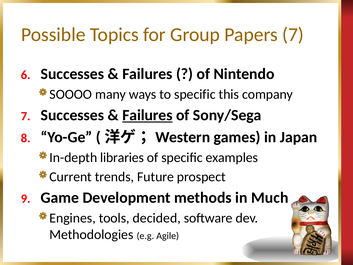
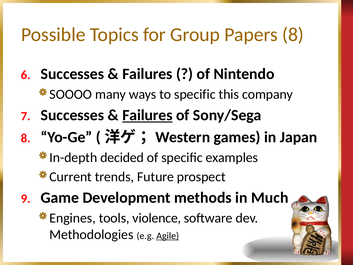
Papers 7: 7 -> 8
libraries: libraries -> decided
decided: decided -> violence
Agile underline: none -> present
